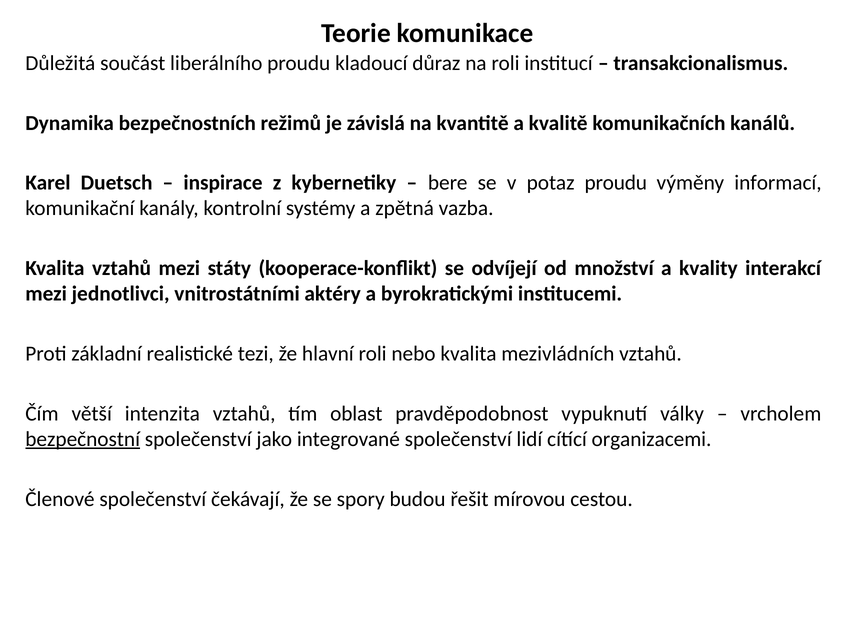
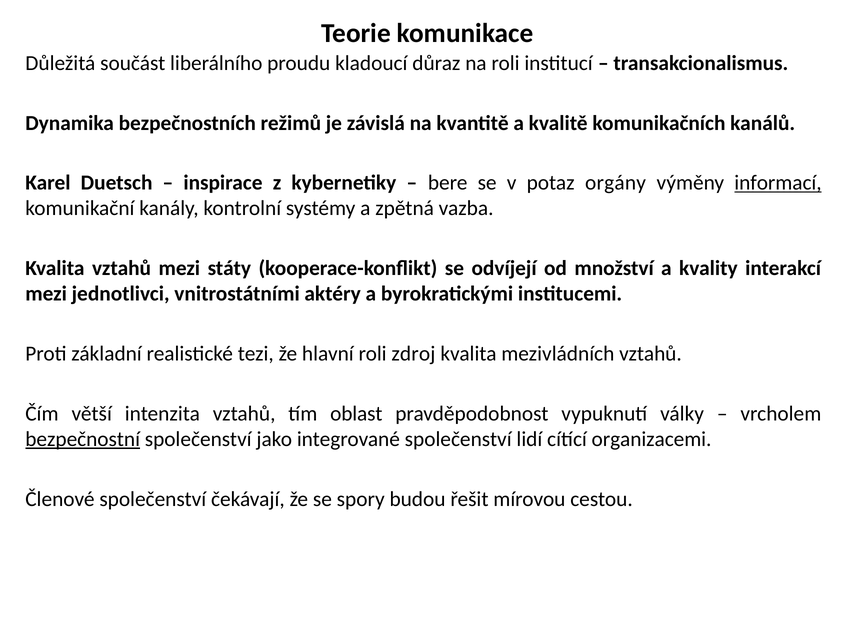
potaz proudu: proudu -> orgány
informací underline: none -> present
nebo: nebo -> zdroj
